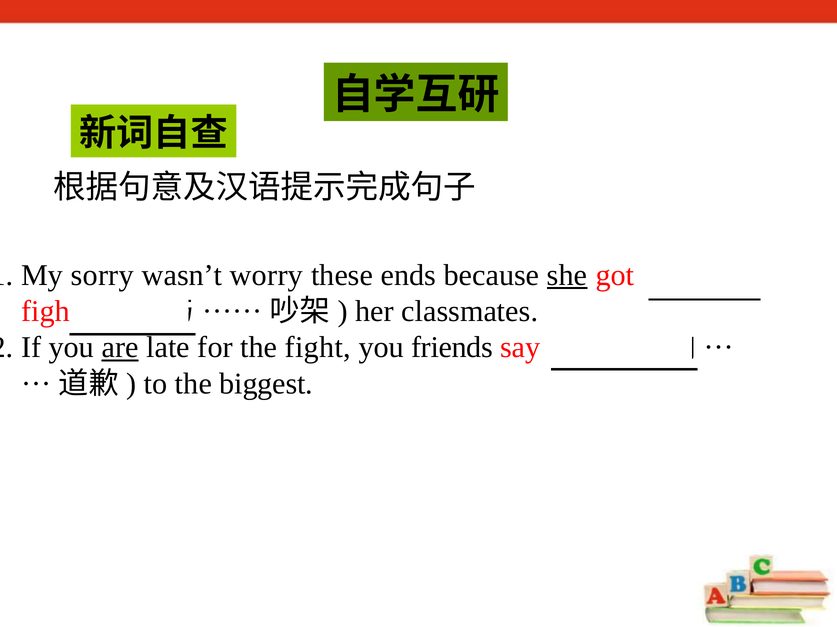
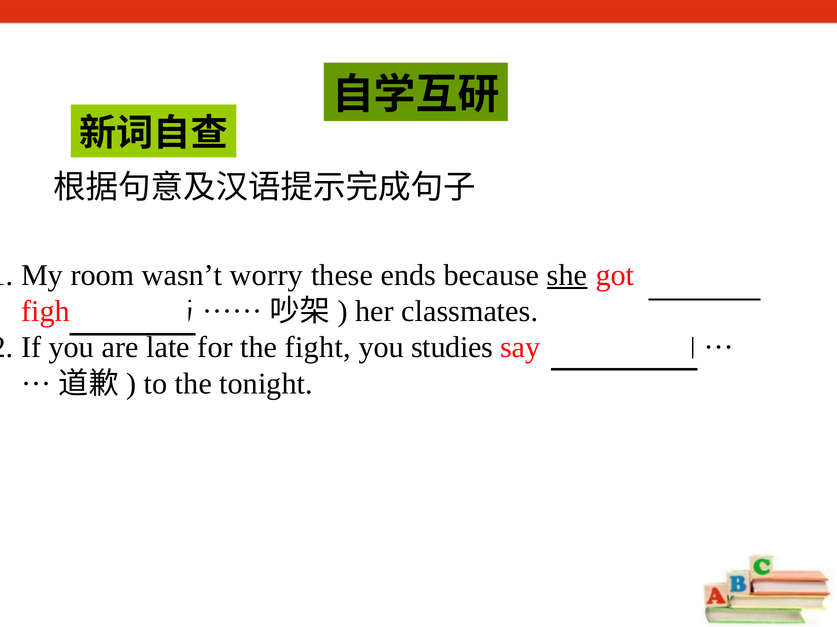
My sorry: sorry -> room
are underline: present -> none
friends: friends -> studies
biggest: biggest -> tonight
